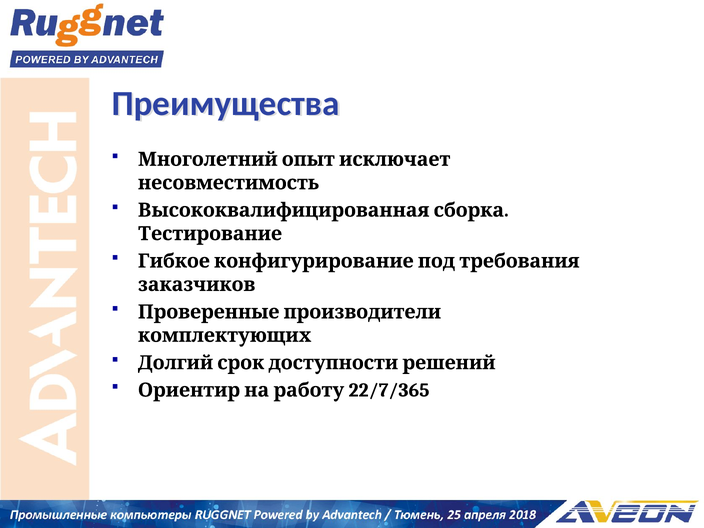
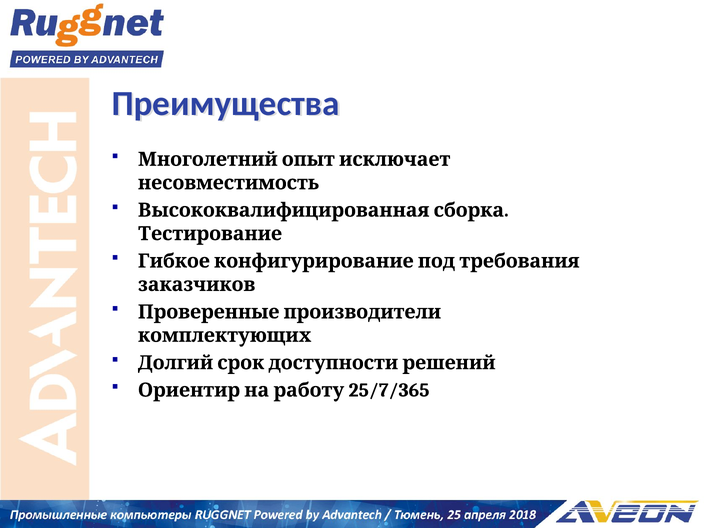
22/7/365: 22/7/365 -> 25/7/365
